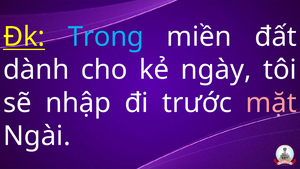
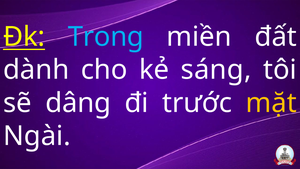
ngày: ngày -> sáng
nhập: nhập -> dâng
mặt colour: pink -> yellow
